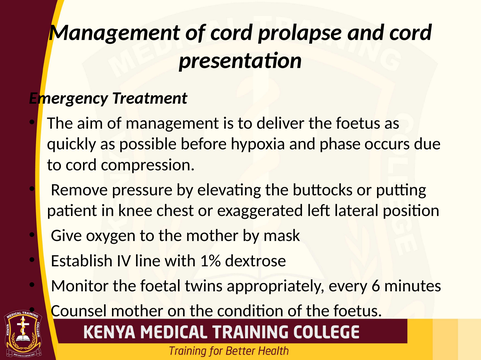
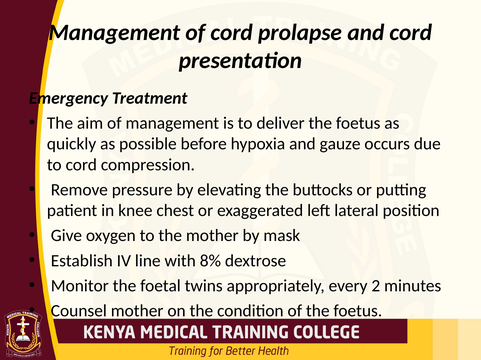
phase: phase -> gauze
1%: 1% -> 8%
6: 6 -> 2
